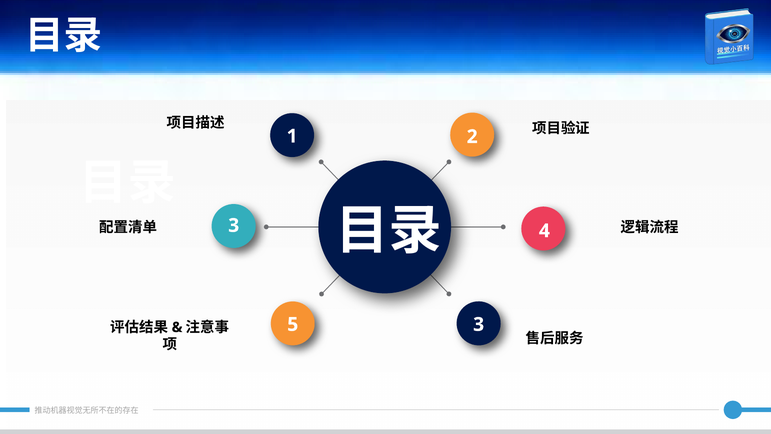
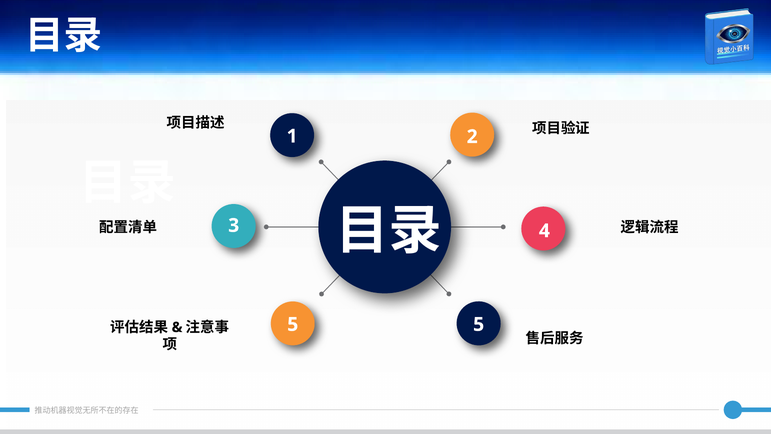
5 3: 3 -> 5
